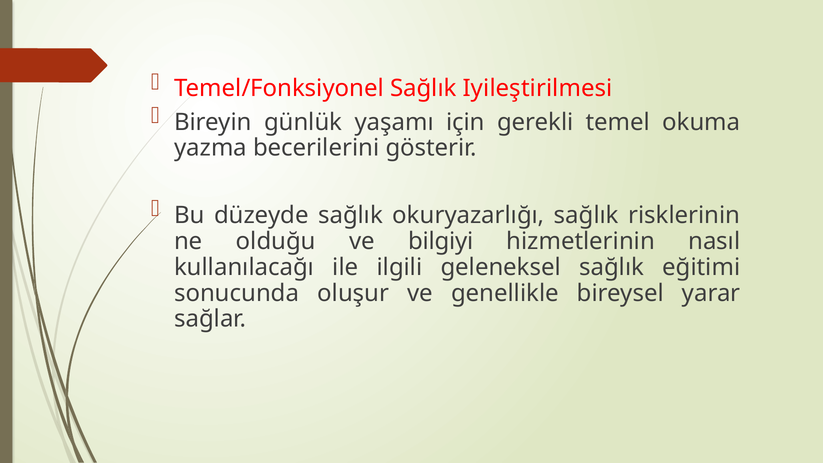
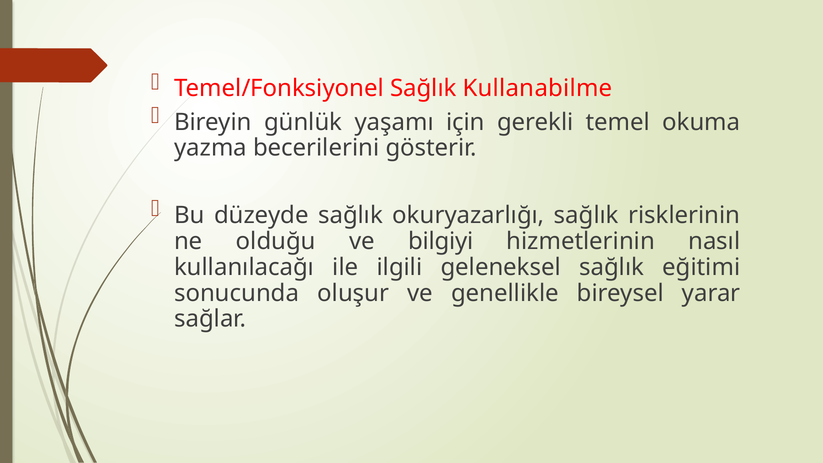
Iyileştirilmesi: Iyileştirilmesi -> Kullanabilme
